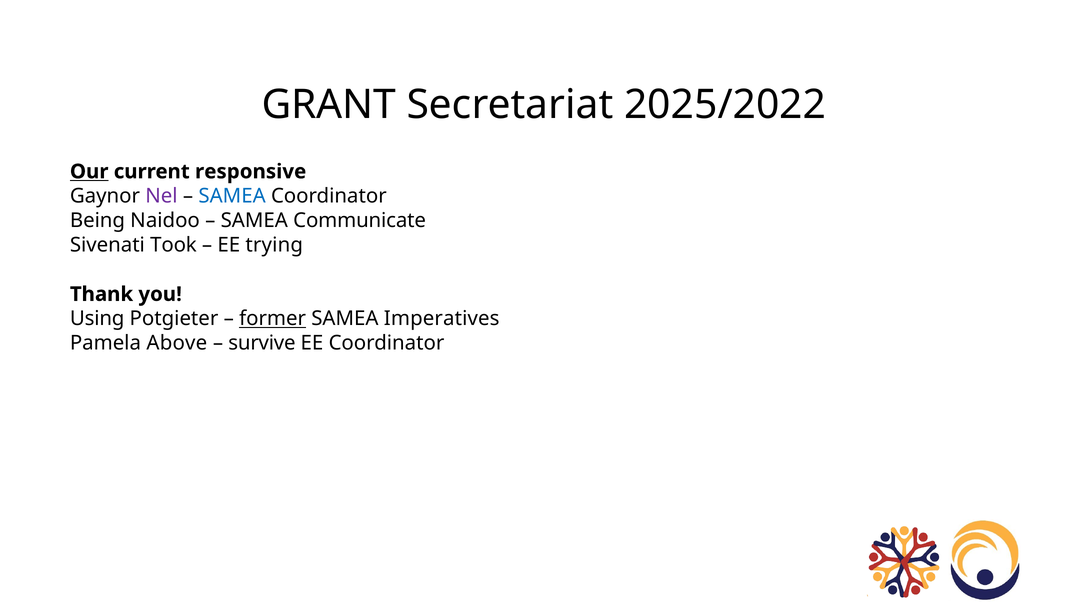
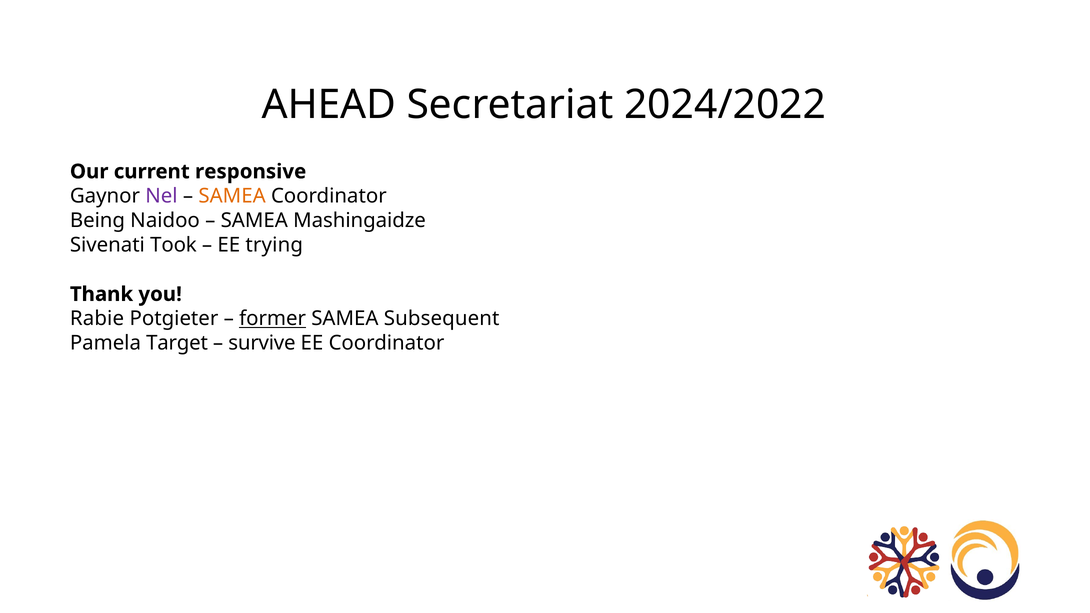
GRANT: GRANT -> AHEAD
2025/2022: 2025/2022 -> 2024/2022
Our underline: present -> none
SAMEA at (232, 196) colour: blue -> orange
Communicate: Communicate -> Mashingaidze
Using: Using -> Rabie
Imperatives: Imperatives -> Subsequent
Above: Above -> Target
